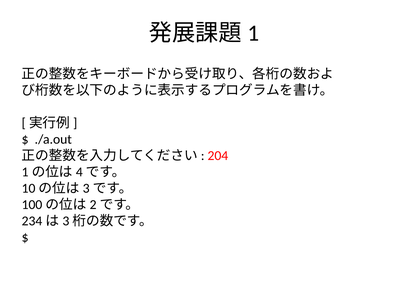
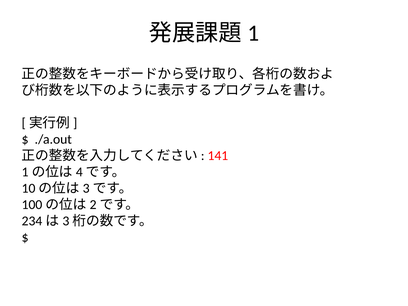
204: 204 -> 141
